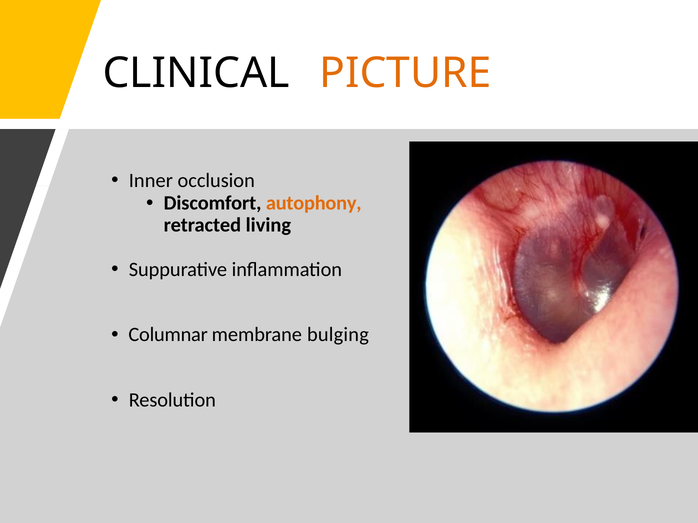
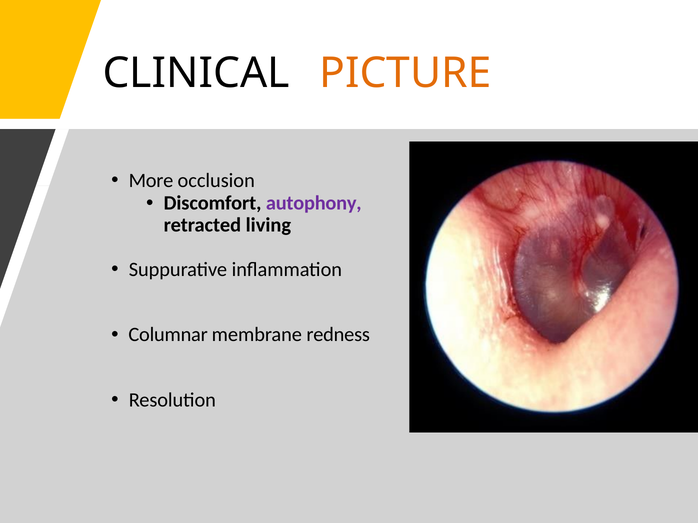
Inner: Inner -> More
autophony colour: orange -> purple
bulging: bulging -> redness
